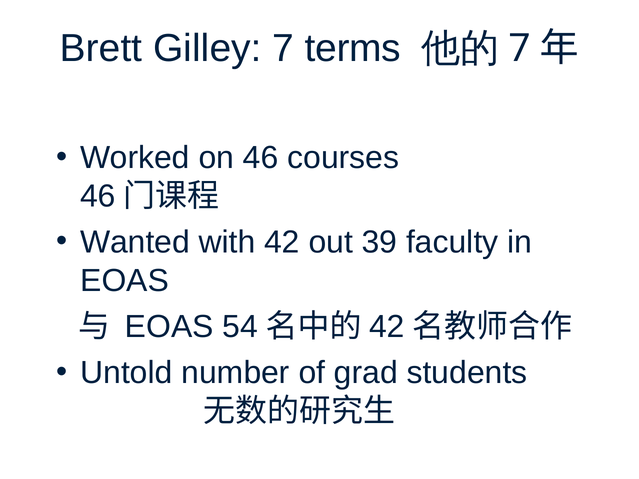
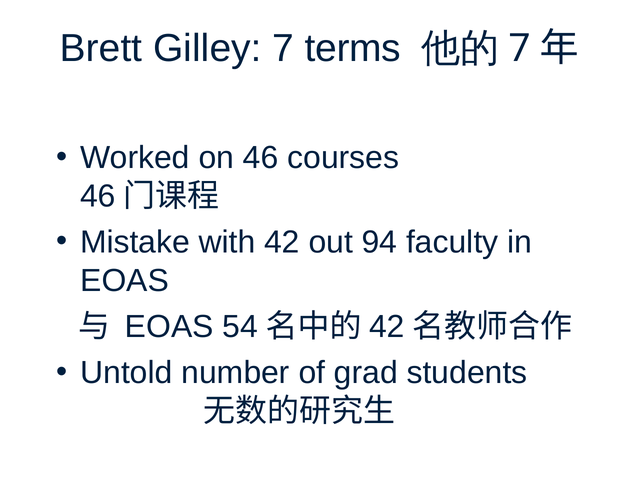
Wanted: Wanted -> Mistake
39: 39 -> 94
